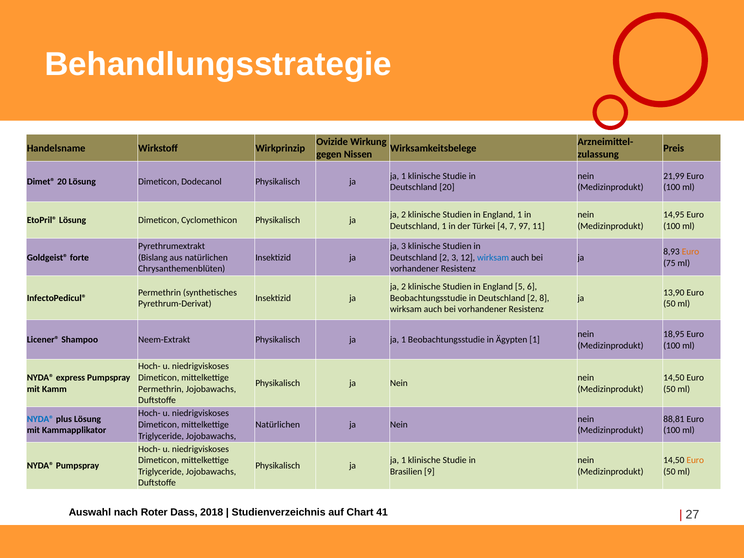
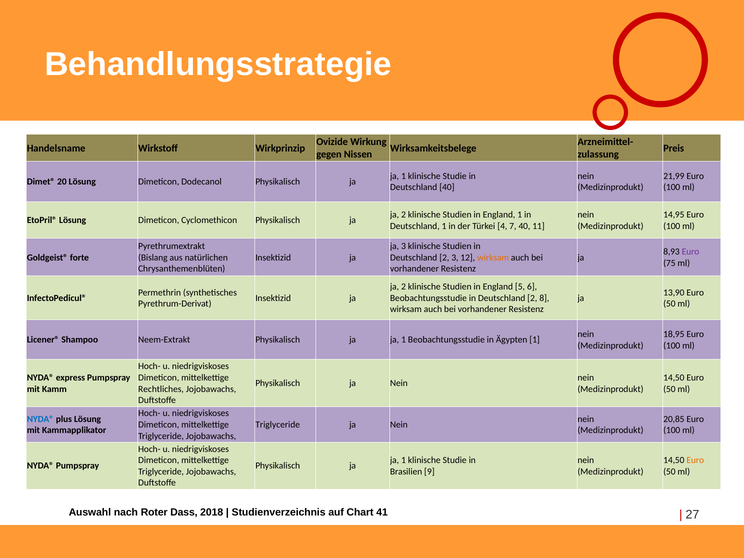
Deutschland 20: 20 -> 40
7 97: 97 -> 40
Euro at (691, 252) colour: orange -> purple
wirksam at (493, 257) colour: blue -> orange
Permethrin at (161, 389): Permethrin -> Rechtliches
88,81: 88,81 -> 20,85
Natürlichen at (278, 425): Natürlichen -> Triglyceride
